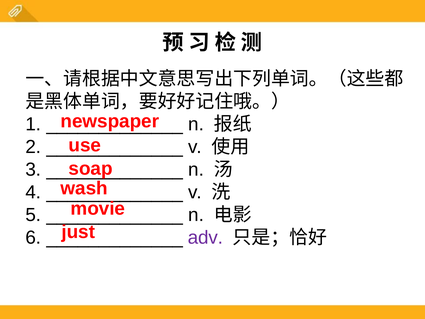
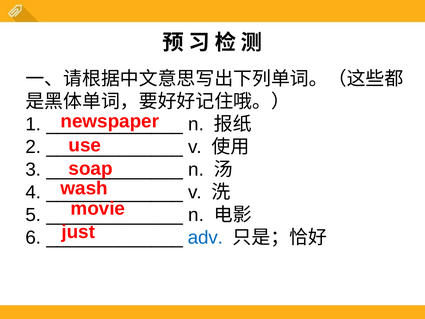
adv colour: purple -> blue
